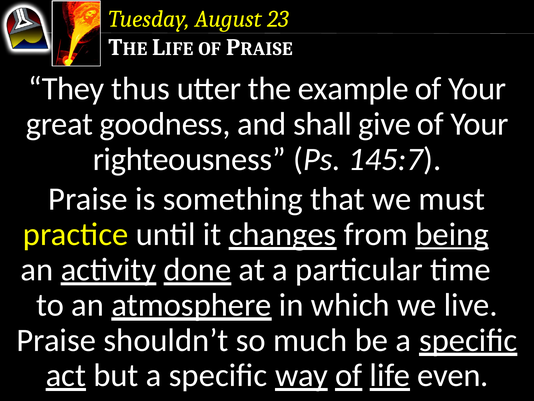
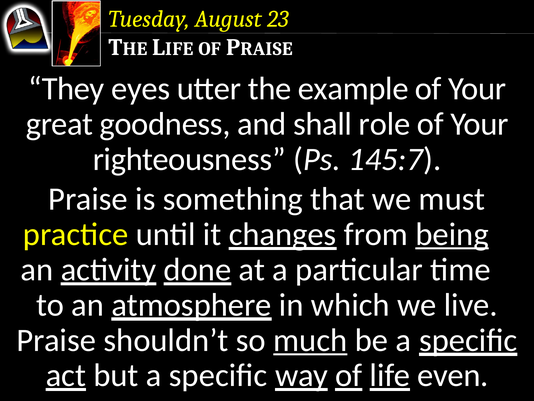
thus: thus -> eyes
give: give -> role
much underline: none -> present
